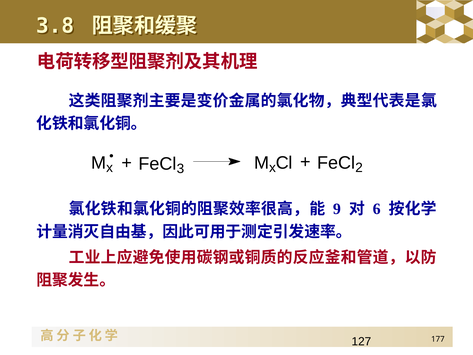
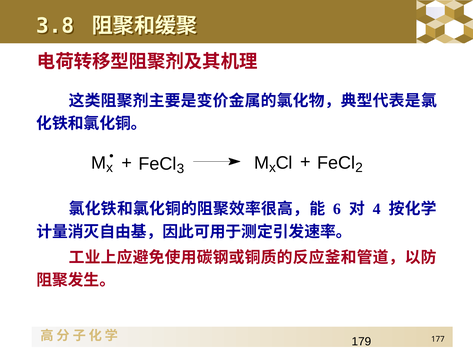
9: 9 -> 6
6: 6 -> 4
127: 127 -> 179
